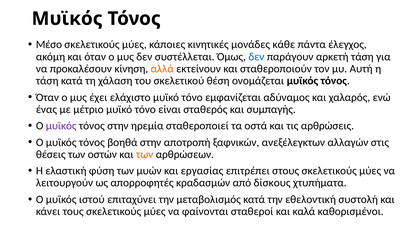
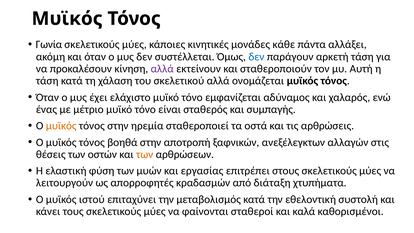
Μέσο: Μέσο -> Γωνία
έλεγχος: έλεγχος -> αλλάξει
αλλά at (162, 69) colour: orange -> purple
σκελετικού θέση: θέση -> αλλά
μυϊκός at (61, 126) colour: purple -> orange
δίσκους: δίσκους -> διάταξη
